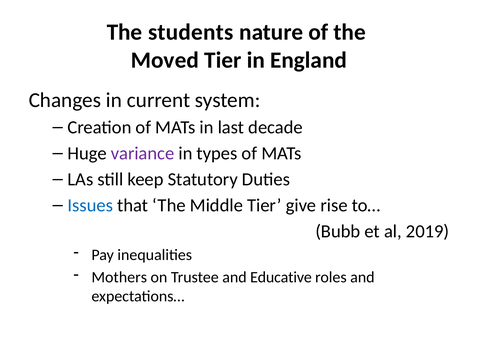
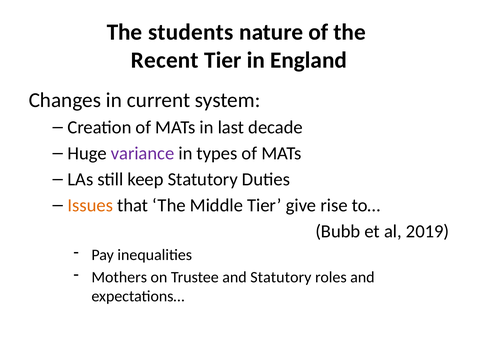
Moved: Moved -> Recent
Issues colour: blue -> orange
and Educative: Educative -> Statutory
